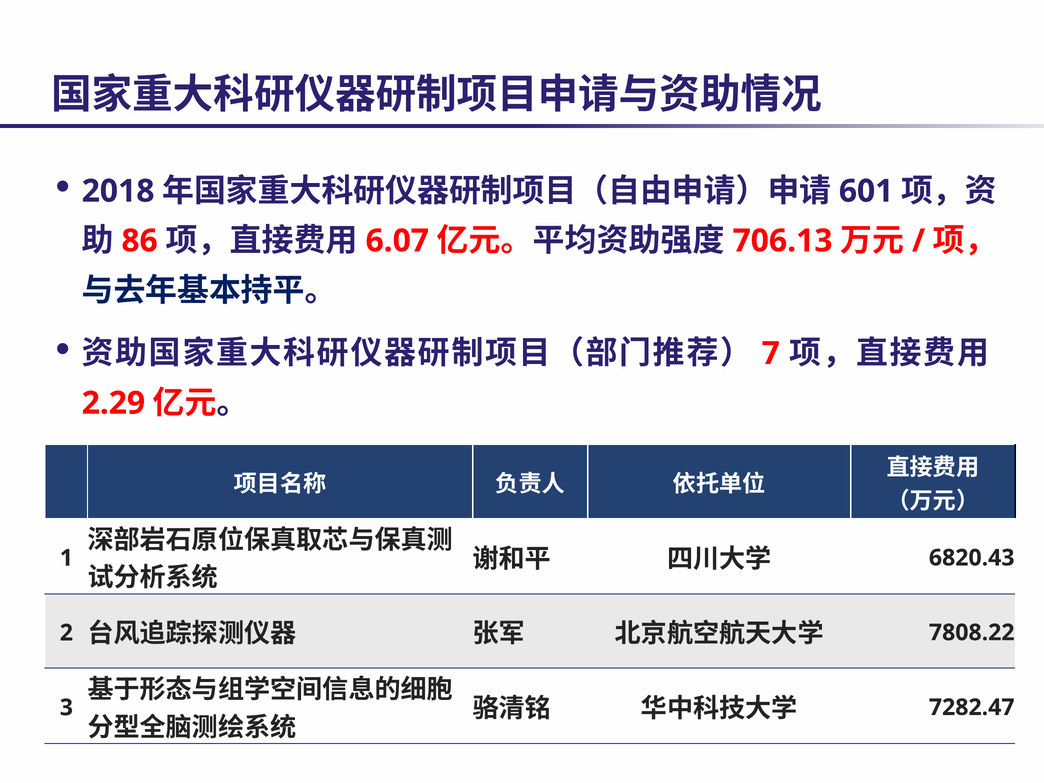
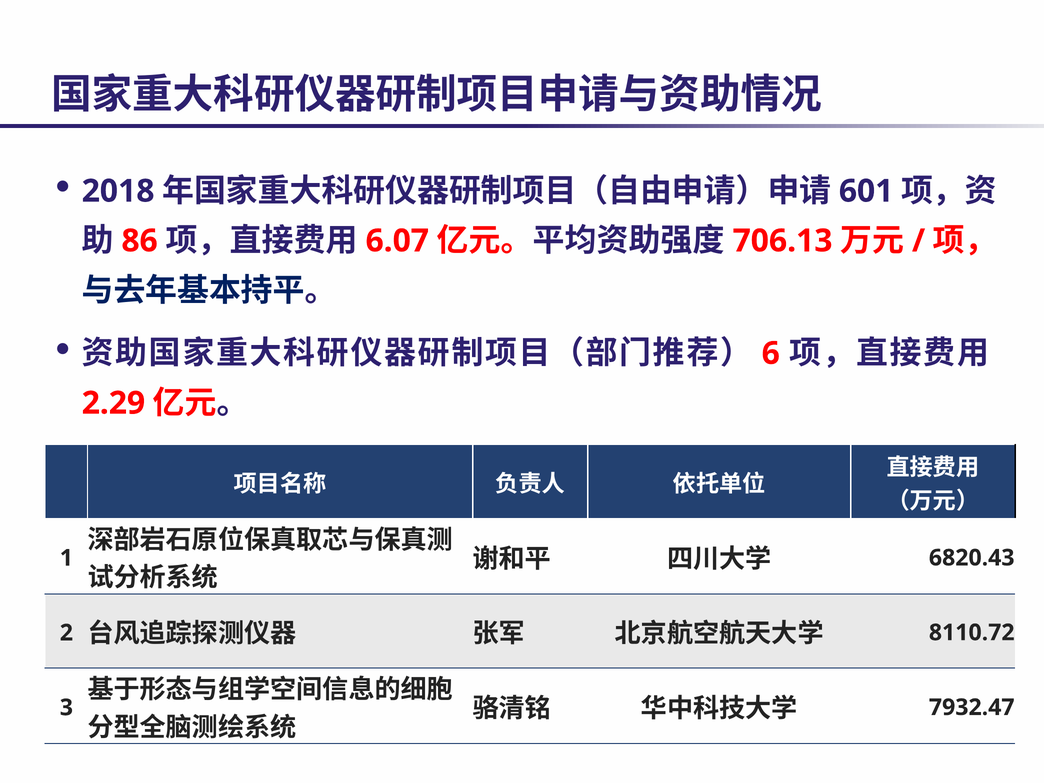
7: 7 -> 6
7808.22: 7808.22 -> 8110.72
7282.47: 7282.47 -> 7932.47
